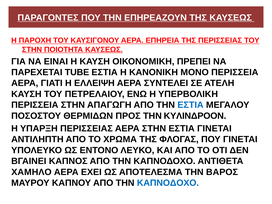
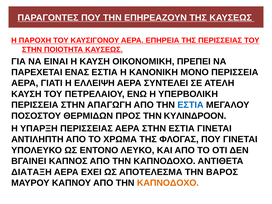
TUBE: TUBE -> ΕΝΑΣ
ΧΑΜΗΛΟ: ΧΑΜΗΛΟ -> ΔΙΑΤΑΞΗ
ΚΑΠΝΟΔΟΧΟ at (168, 183) colour: blue -> orange
